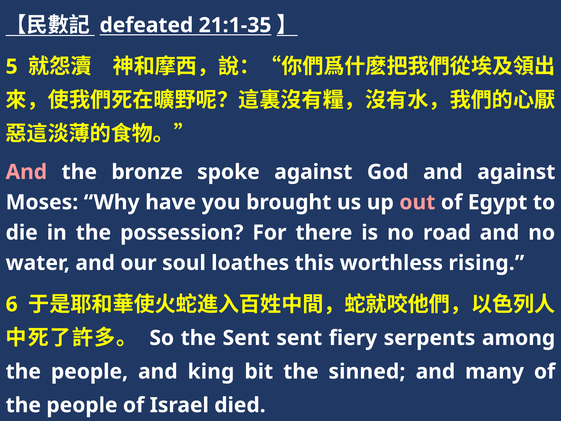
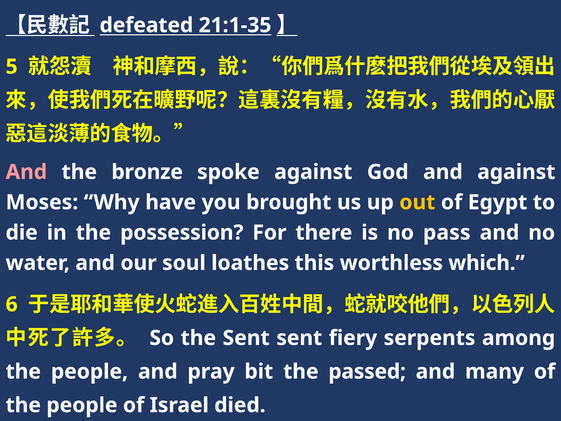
out colour: pink -> yellow
road: road -> pass
rising: rising -> which
king: king -> pray
sinned: sinned -> passed
